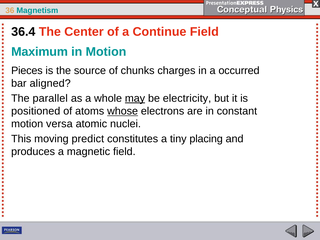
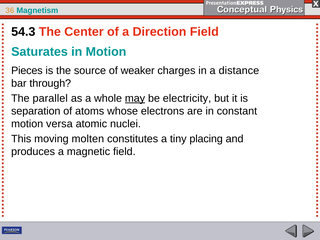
36.4: 36.4 -> 54.3
Continue: Continue -> Direction
Maximum: Maximum -> Saturates
chunks: chunks -> weaker
occurred: occurred -> distance
aligned: aligned -> through
positioned: positioned -> separation
whose underline: present -> none
predict: predict -> molten
